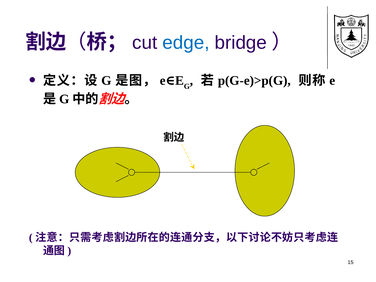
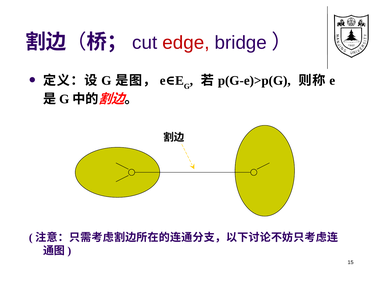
edge colour: blue -> red
